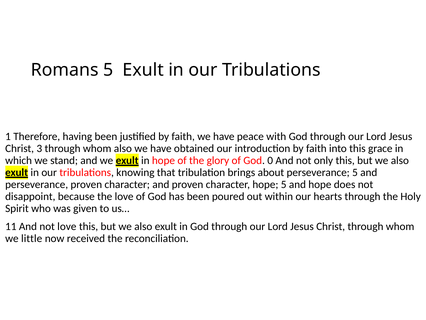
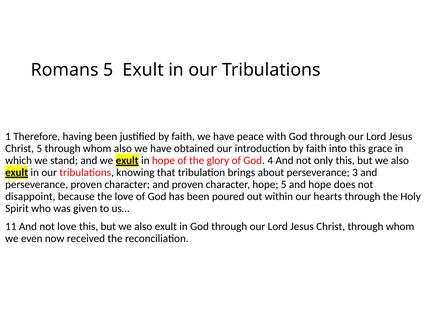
Christ 3: 3 -> 5
0: 0 -> 4
perseverance 5: 5 -> 3
little: little -> even
